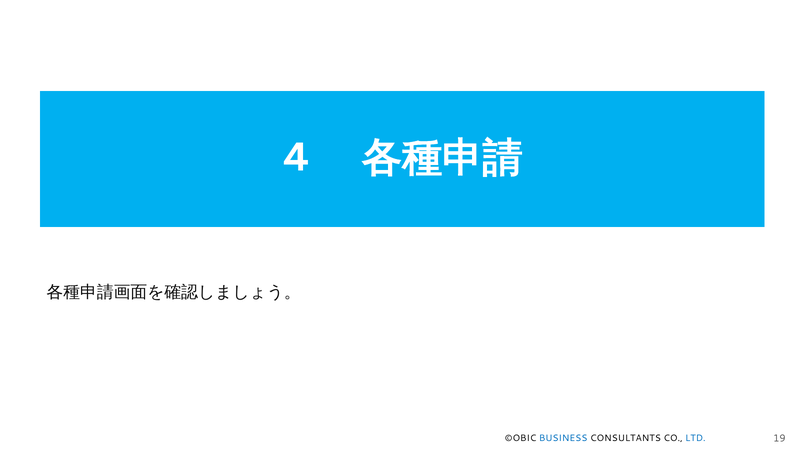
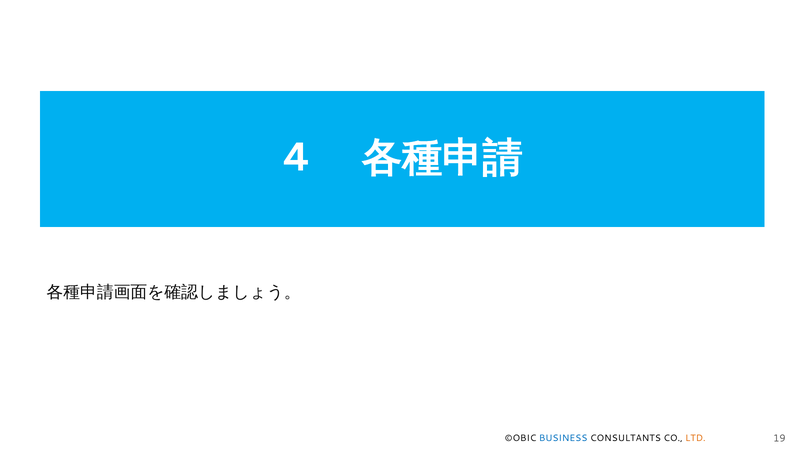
LTD colour: blue -> orange
